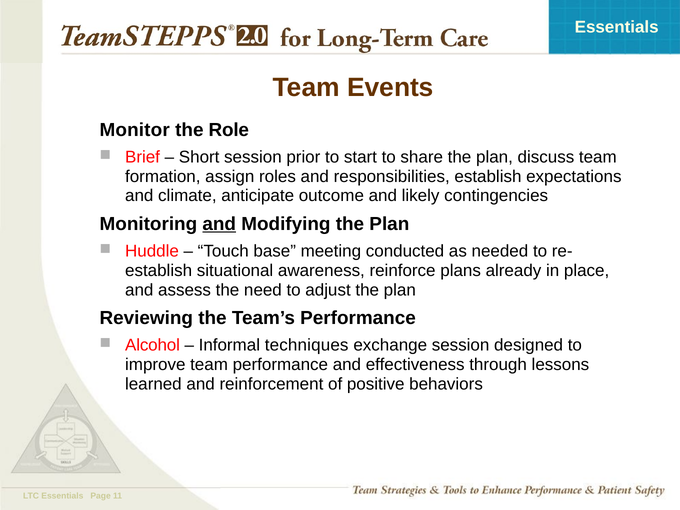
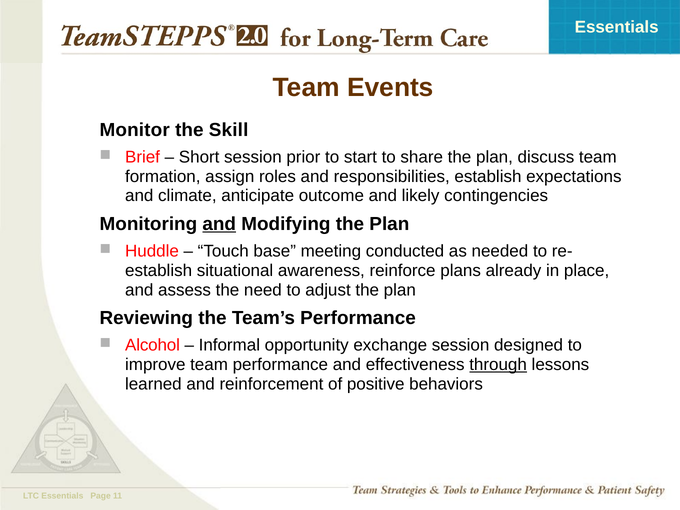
Role: Role -> Skill
techniques: techniques -> opportunity
through underline: none -> present
